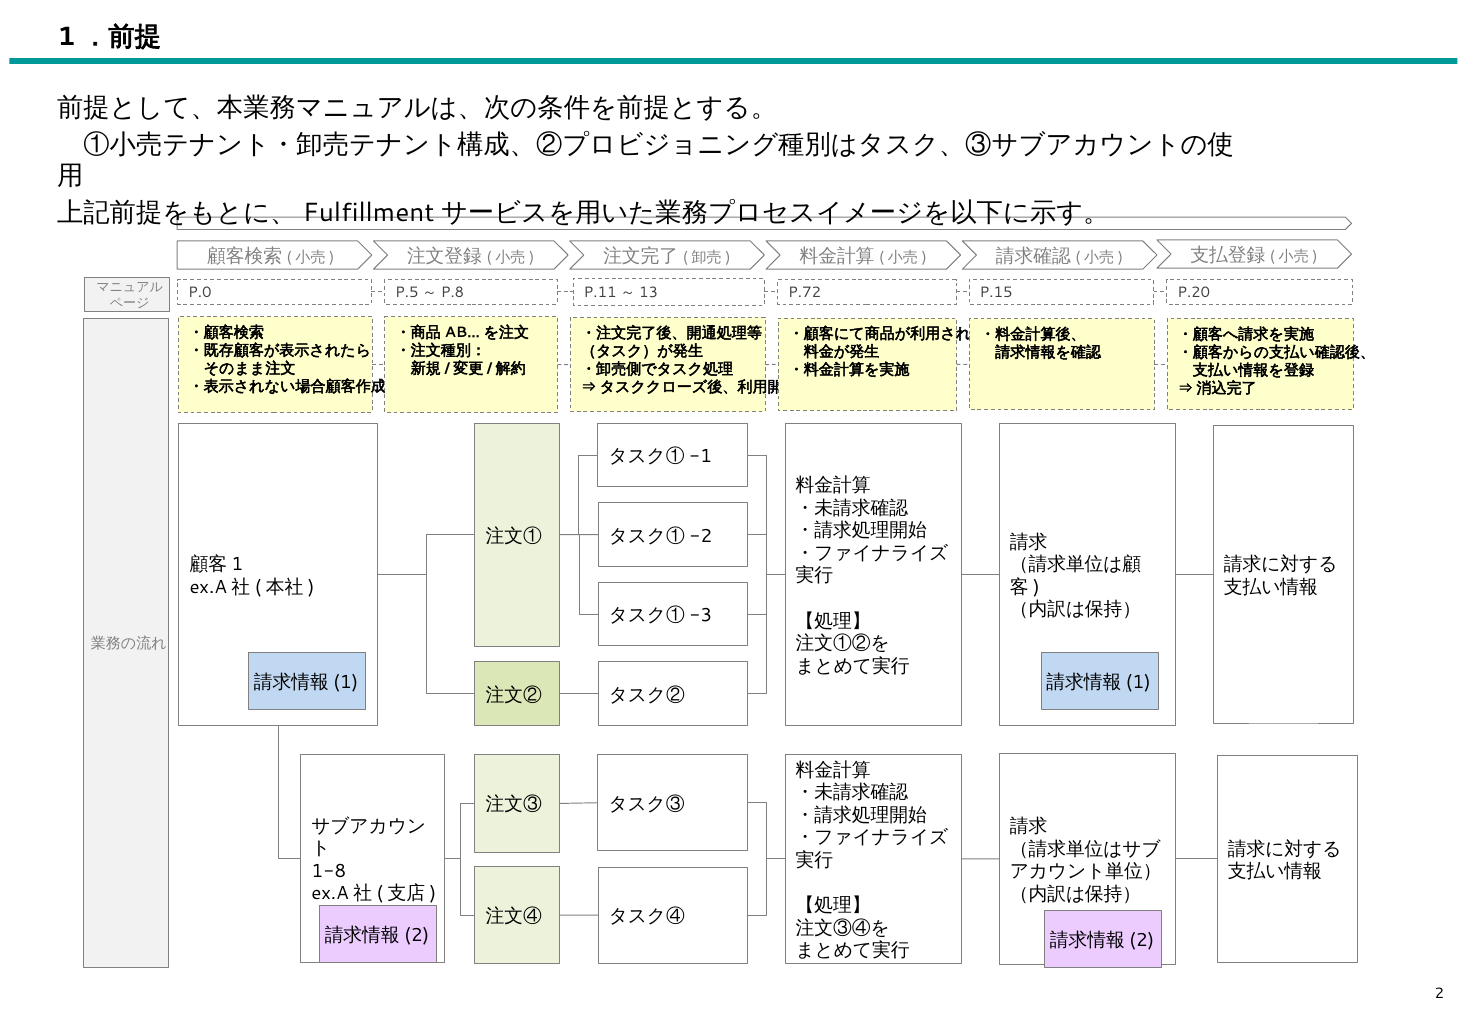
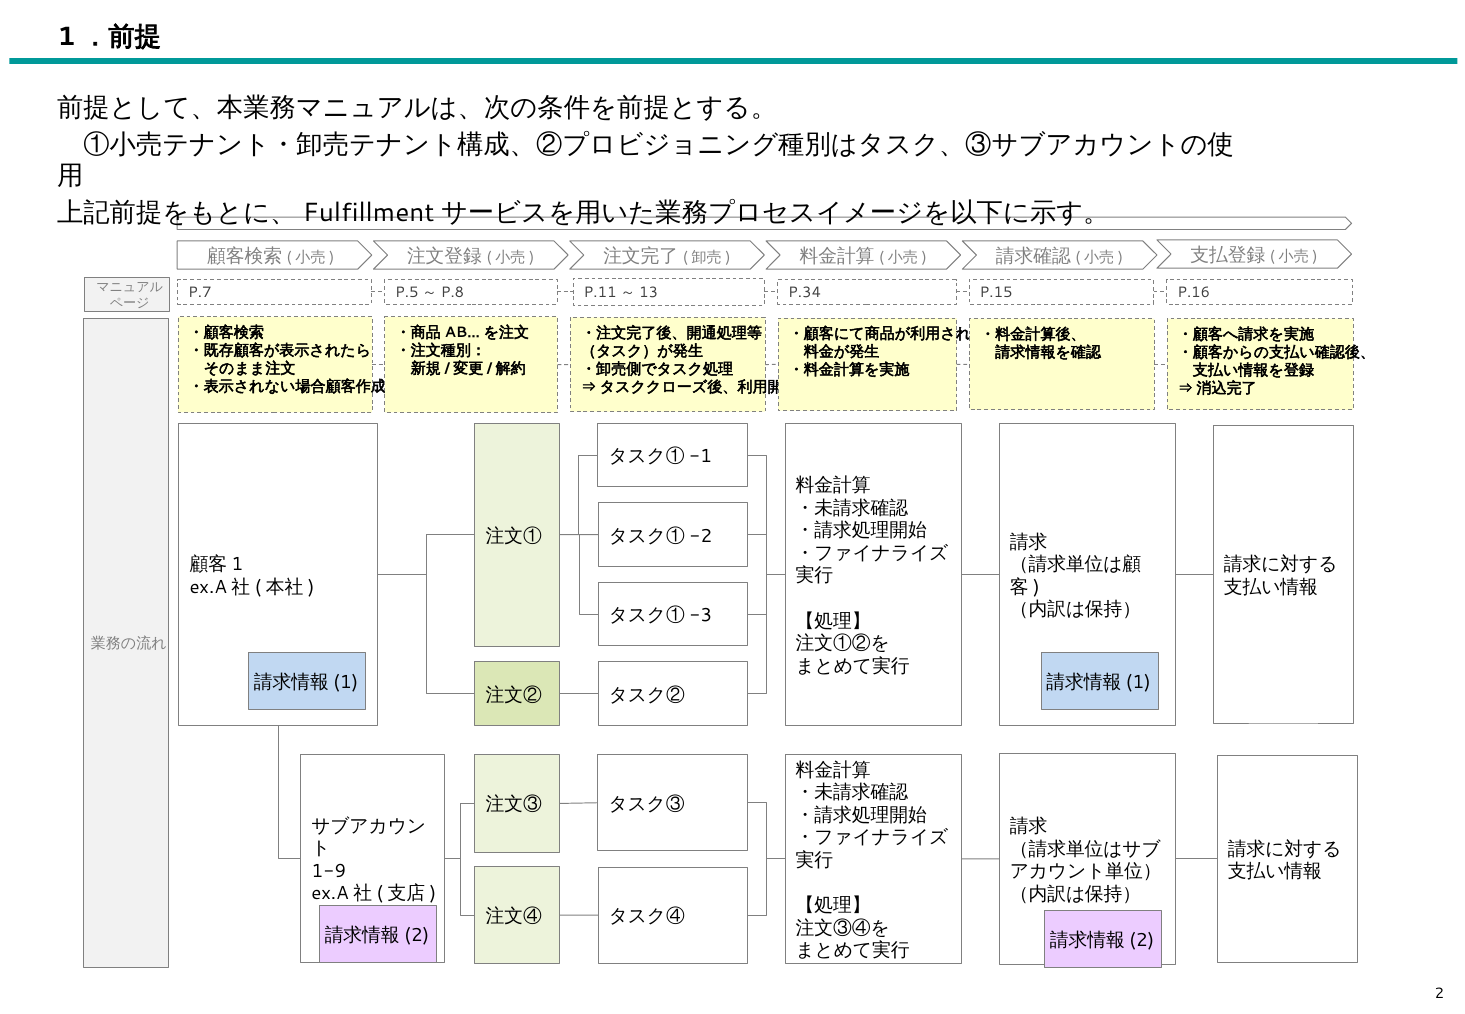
P.0: P.0 -> P.7
P.72: P.72 -> P.34
P.20: P.20 -> P.16
1-8: 1-8 -> 1-9
